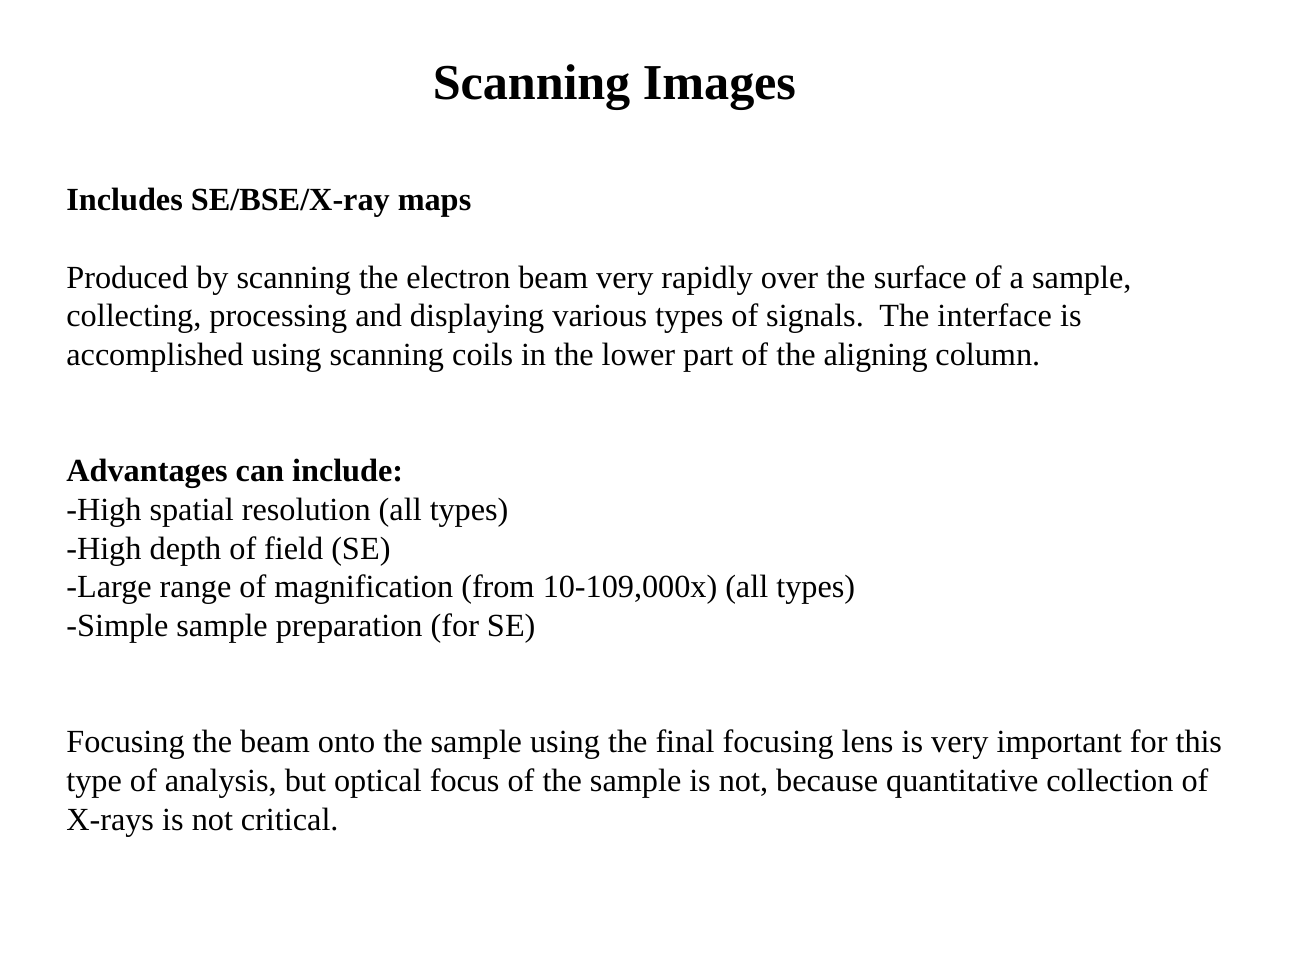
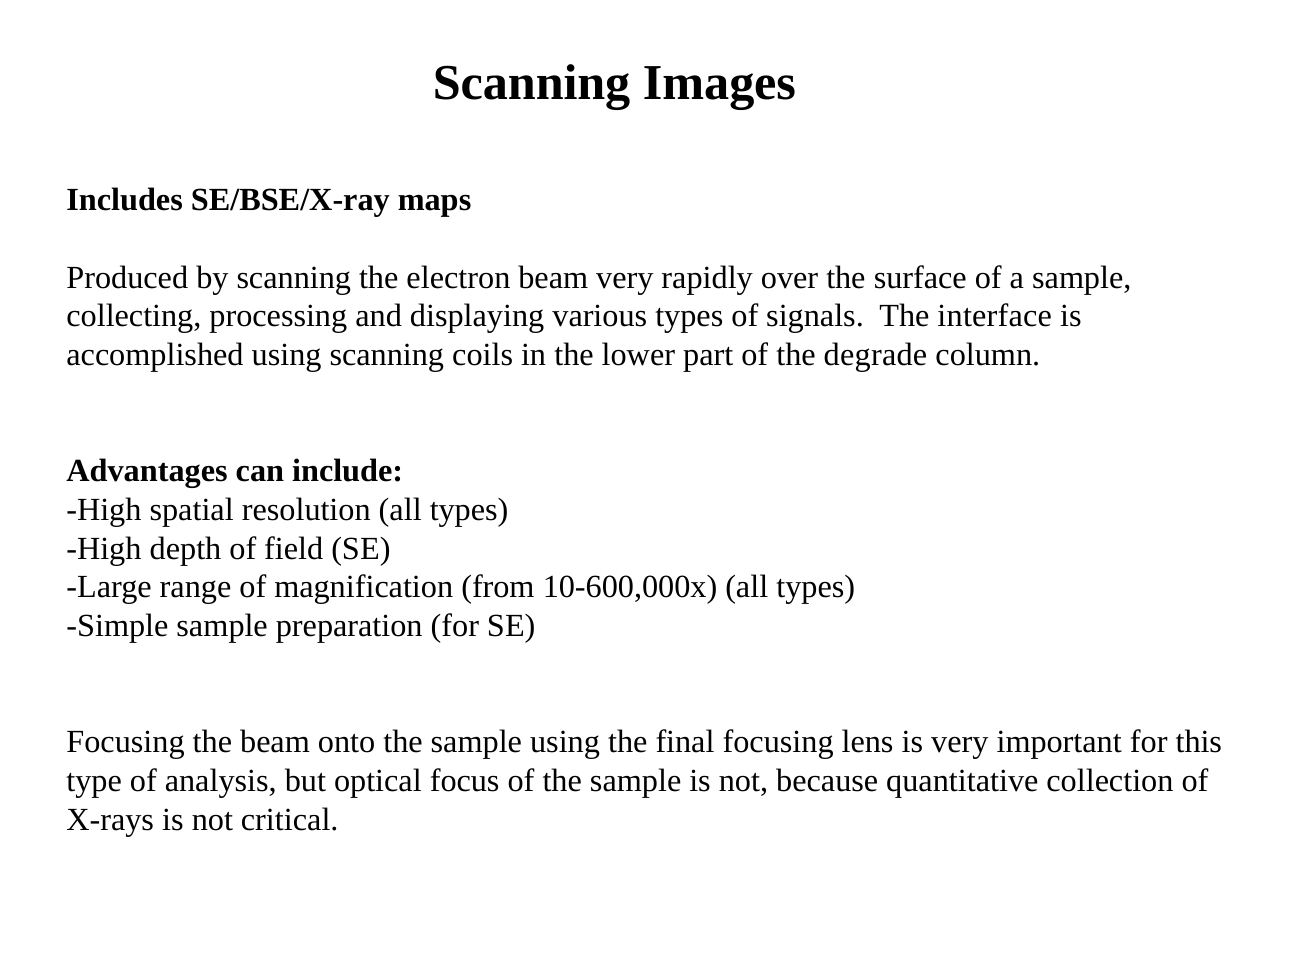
aligning: aligning -> degrade
10-109,000x: 10-109,000x -> 10-600,000x
